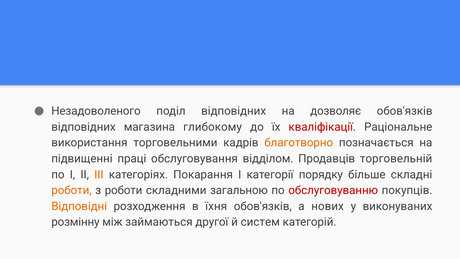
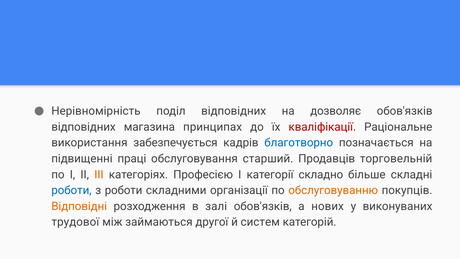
Незадоволеного: Незадоволеного -> Нерівномірність
глибокому: глибокому -> принципах
торговельними: торговельними -> забезпечується
благотворно colour: orange -> blue
відділом: відділом -> старший
Покарання: Покарання -> Професією
порядку: порядку -> складно
роботи at (71, 190) colour: orange -> blue
загальною: загальною -> організації
обслуговуванню colour: red -> orange
їхня: їхня -> залі
розмінну: розмінну -> трудової
